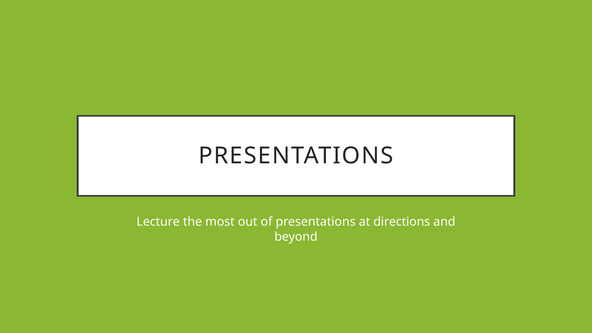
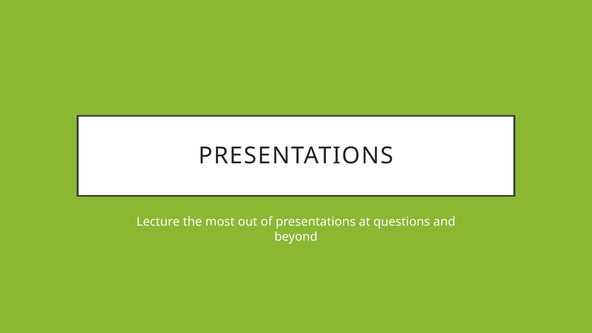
directions: directions -> questions
